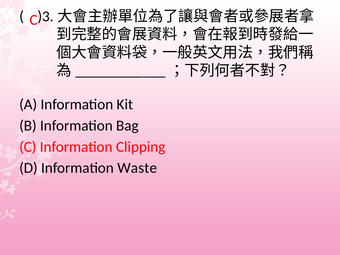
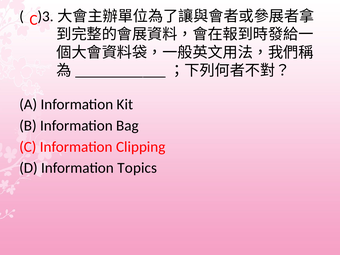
Waste: Waste -> Topics
